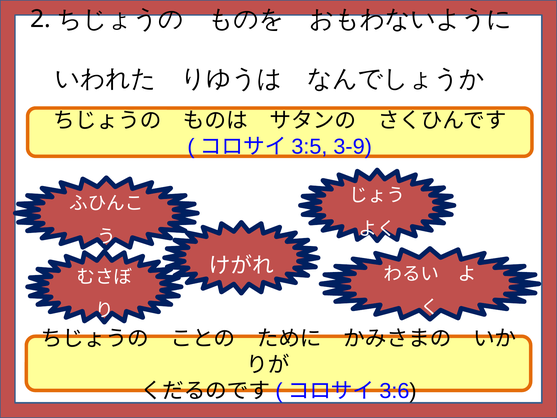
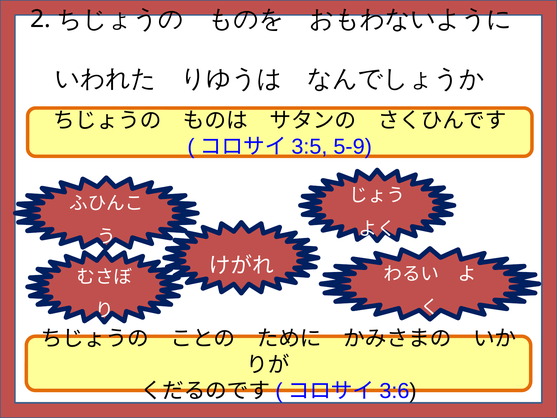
3-9: 3-9 -> 5-9
